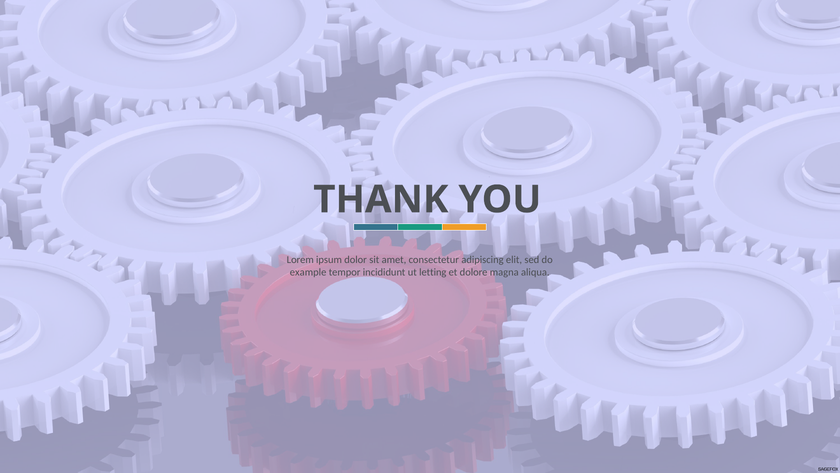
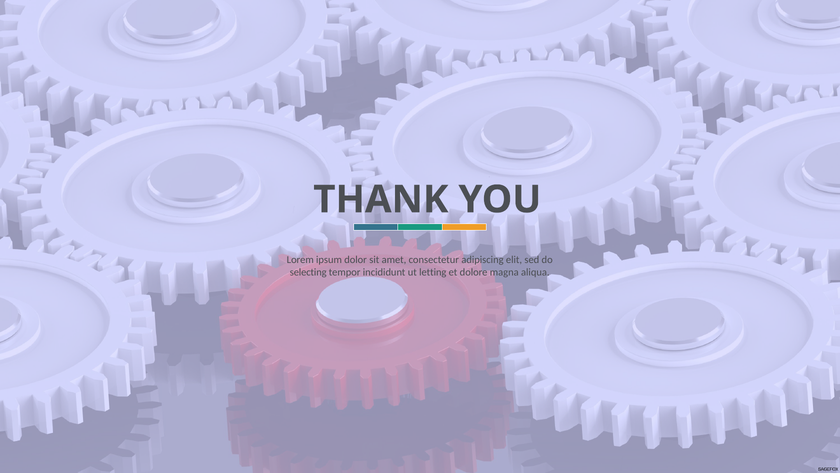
example: example -> selecting
